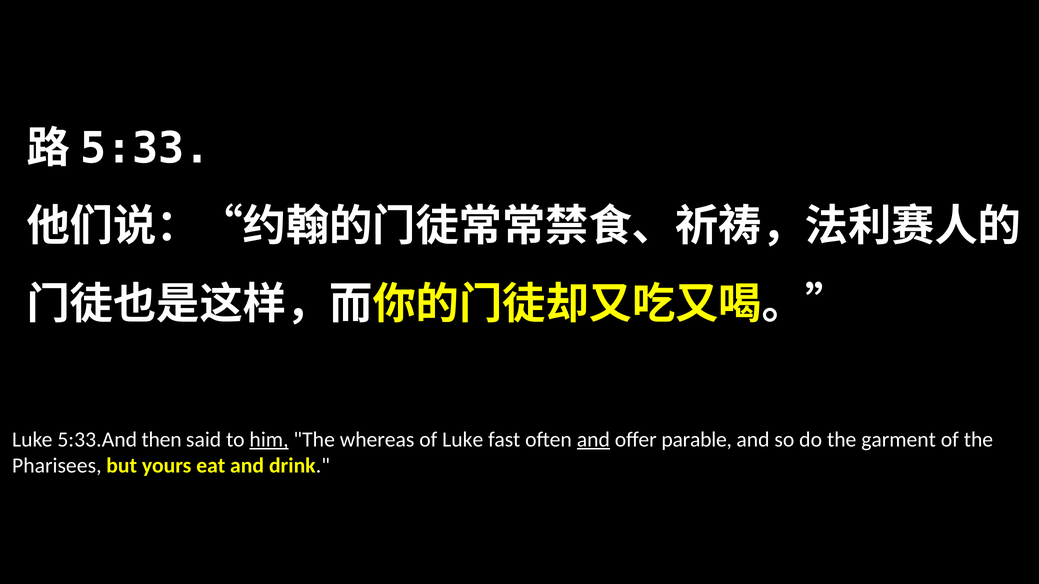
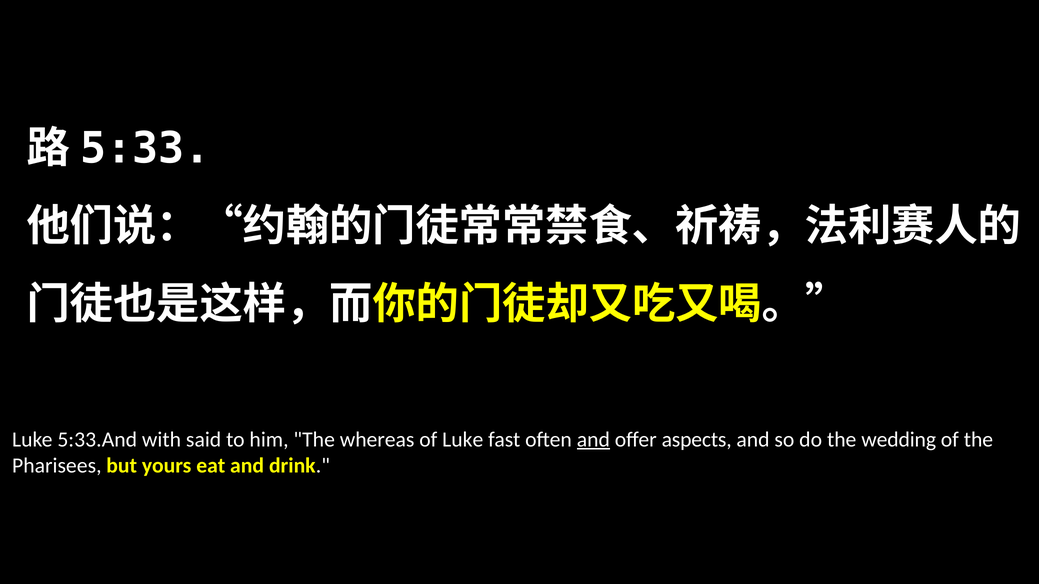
then: then -> with
him underline: present -> none
parable: parable -> aspects
garment: garment -> wedding
